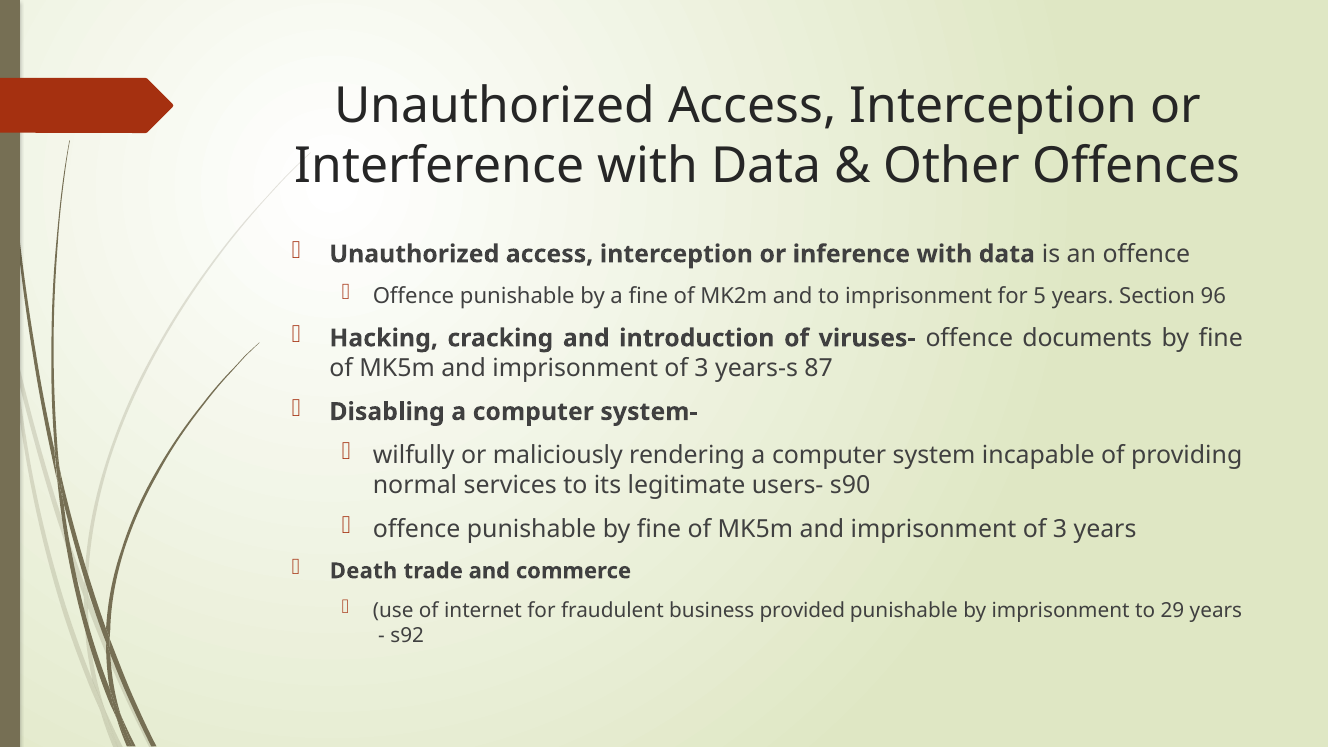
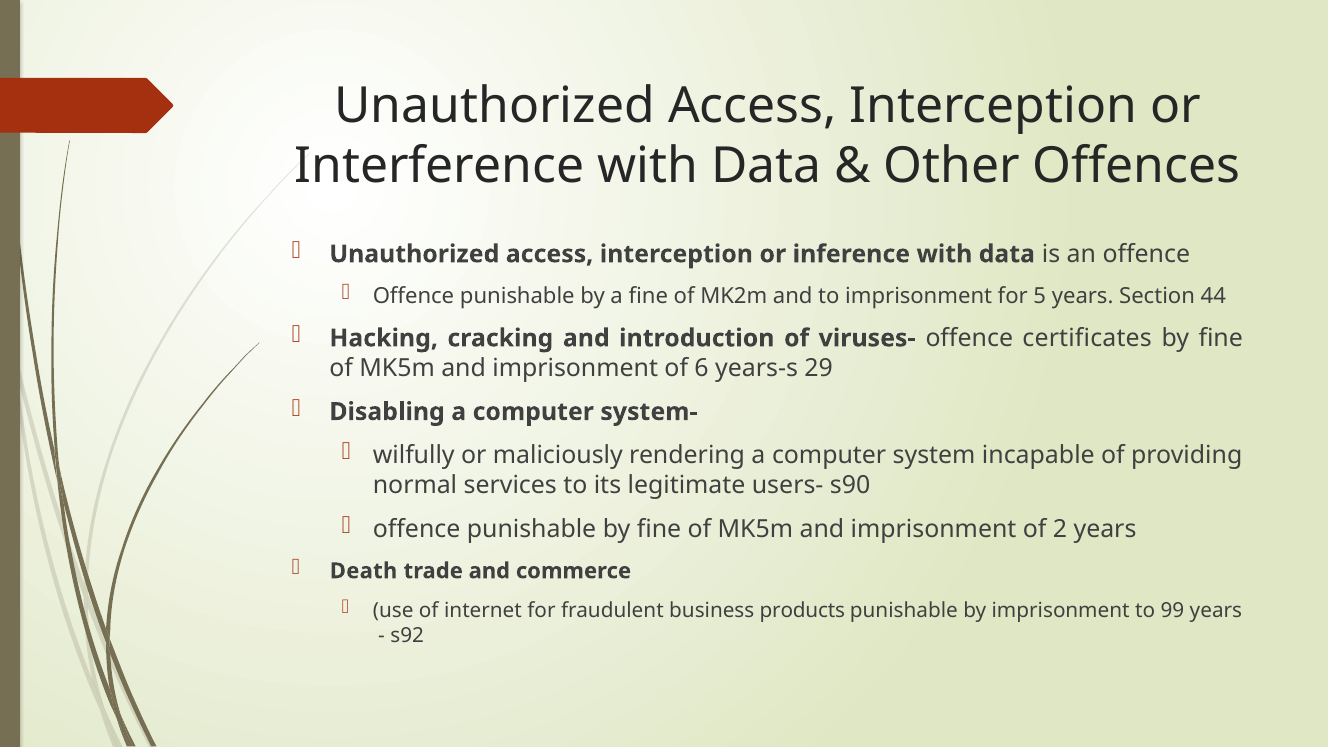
96: 96 -> 44
documents: documents -> certificates
3 at (702, 368): 3 -> 6
87: 87 -> 29
3 at (1060, 529): 3 -> 2
provided: provided -> products
29: 29 -> 99
